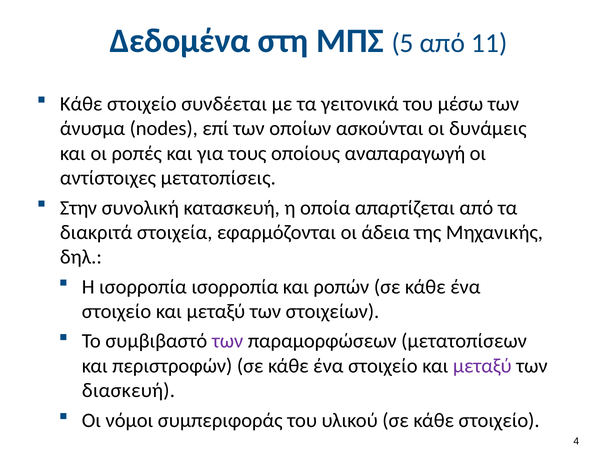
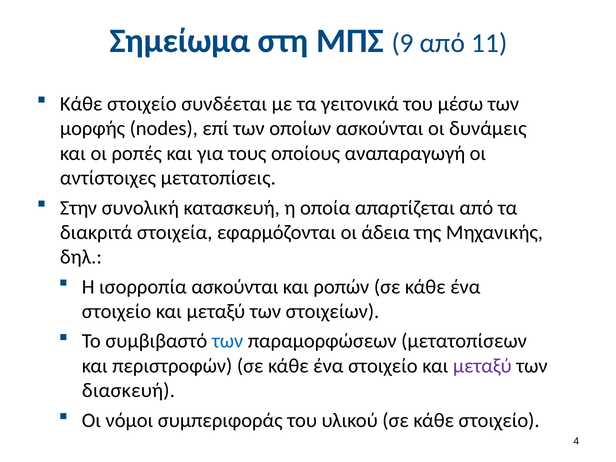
Δεδομένα: Δεδομένα -> Σημείωμα
5: 5 -> 9
άνυσμα: άνυσμα -> μορφής
ισορροπία ισορροπία: ισορροπία -> ασκούνται
των at (228, 341) colour: purple -> blue
